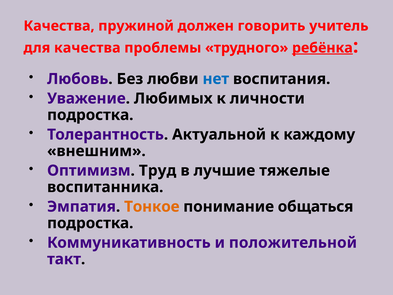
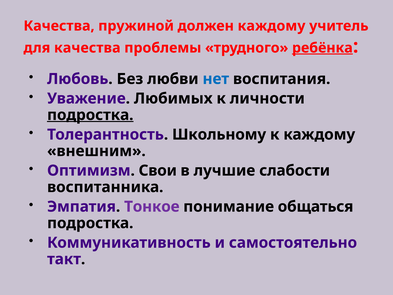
должен говорить: говорить -> каждому
подростка at (90, 115) underline: none -> present
Актуальной: Актуальной -> Школьному
Труд: Труд -> Свои
тяжелые: тяжелые -> слабости
Тонкое colour: orange -> purple
положительной: положительной -> самостоятельно
